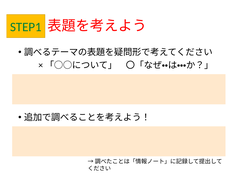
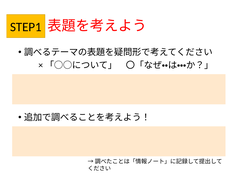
STEP1 colour: green -> black
